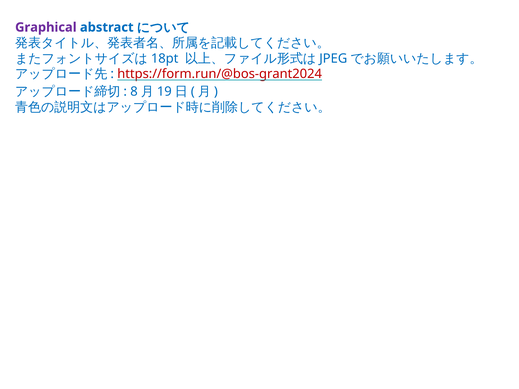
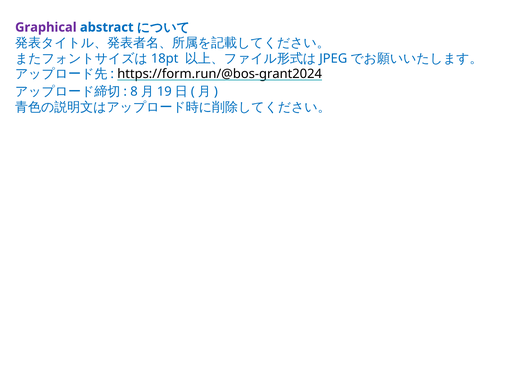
https://form.run/@bos-grant2024 colour: red -> black
